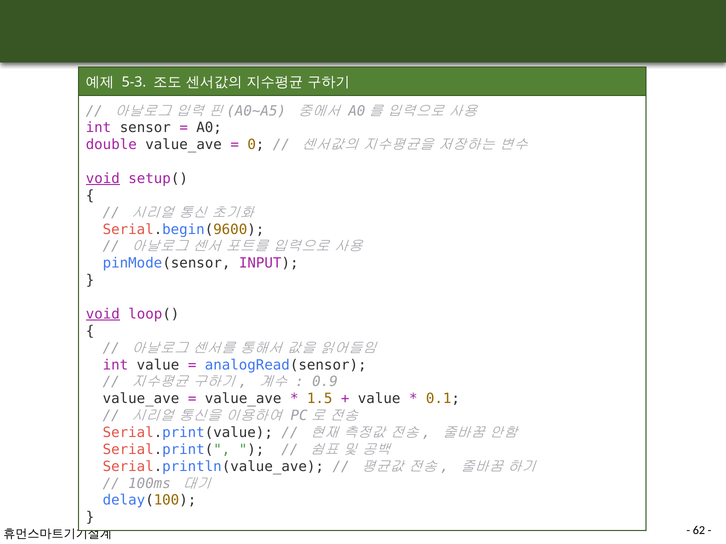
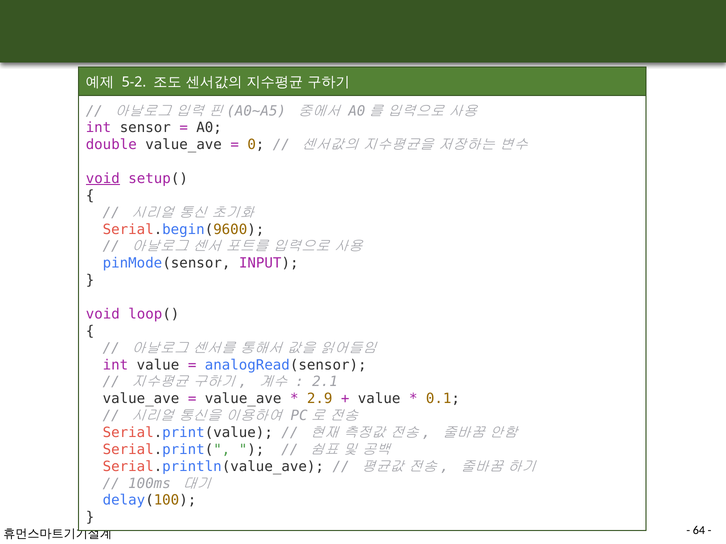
5-3: 5-3 -> 5-2
void at (103, 314) underline: present -> none
0.9: 0.9 -> 2.1
1.5: 1.5 -> 2.9
62: 62 -> 64
